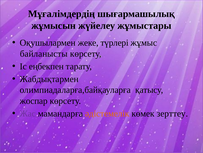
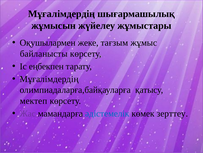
түрлері: түрлері -> тағзым
Жабдықтармен at (49, 79): Жабдықтармен -> Мұғалімдердің
жоспар: жоспар -> мектеп
әдістемелік colour: orange -> blue
